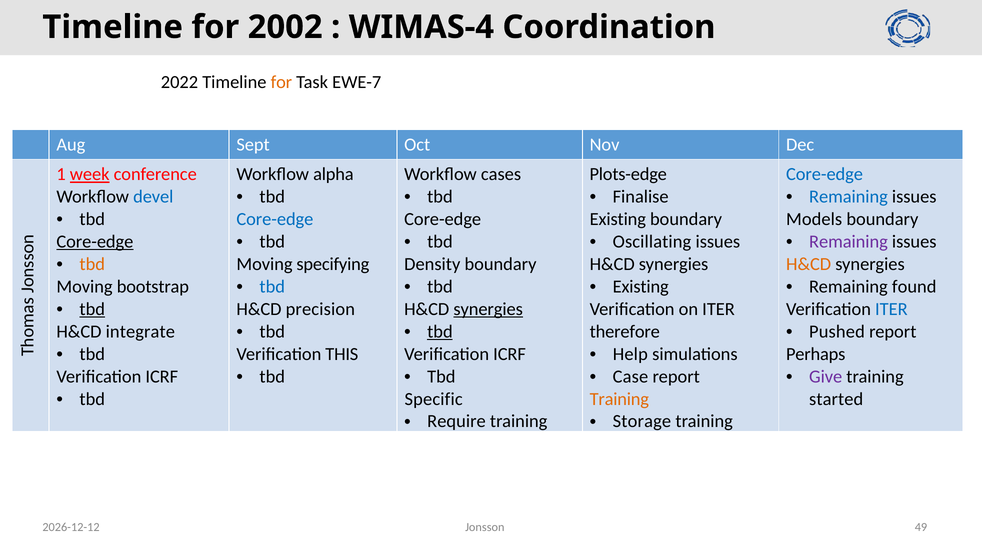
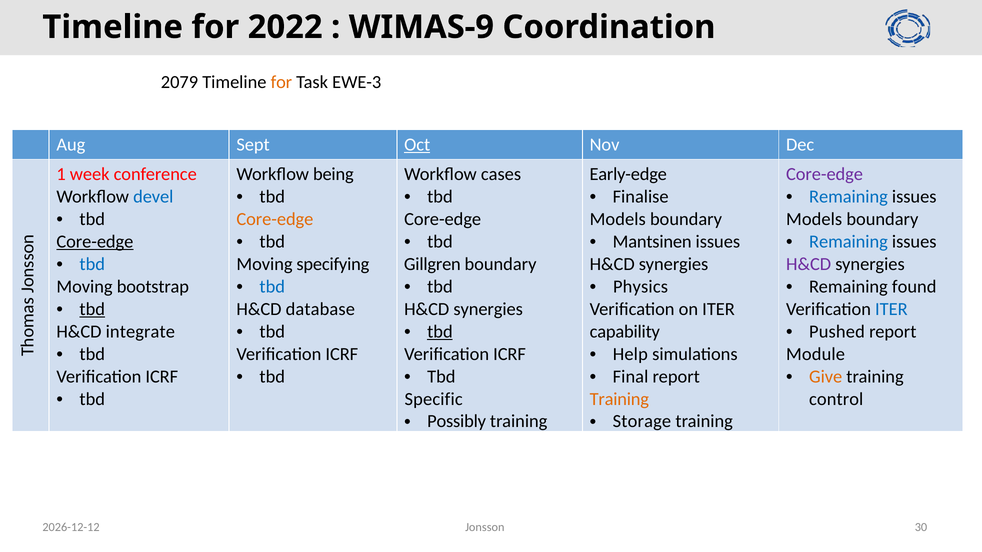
2002: 2002 -> 2022
WIMAS-4: WIMAS-4 -> WIMAS-9
2022: 2022 -> 2079
EWE-7: EWE-7 -> EWE-3
Oct underline: none -> present
week underline: present -> none
alpha: alpha -> being
Plots-edge: Plots-edge -> Early-edge
Core-edge at (825, 174) colour: blue -> purple
Core-edge at (275, 219) colour: blue -> orange
Existing at (618, 219): Existing -> Models
Oscillating: Oscillating -> Mantsinen
Remaining at (848, 242) colour: purple -> blue
tbd at (92, 264) colour: orange -> blue
Density: Density -> Gillgren
H&CD at (809, 264) colour: orange -> purple
Existing at (641, 287): Existing -> Physics
precision: precision -> database
synergies at (488, 309) underline: present -> none
therefore: therefore -> capability
THIS at (342, 354): THIS -> ICRF
Perhaps: Perhaps -> Module
Case: Case -> Final
Give colour: purple -> orange
started: started -> control
Require: Require -> Possibly
49: 49 -> 30
